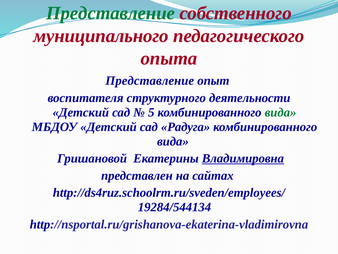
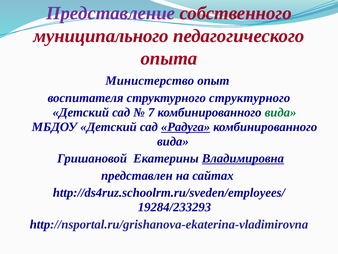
Представление at (111, 13) colour: green -> purple
Представление at (150, 81): Представление -> Министерство
структурного деятельности: деятельности -> структурного
5: 5 -> 7
Радуга underline: none -> present
19284/544134: 19284/544134 -> 19284/233293
